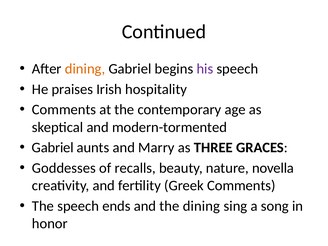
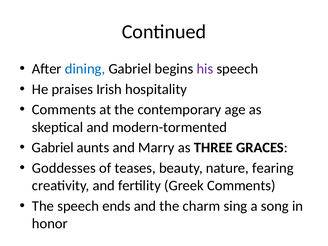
dining at (85, 69) colour: orange -> blue
recalls: recalls -> teases
novella: novella -> fearing
the dining: dining -> charm
